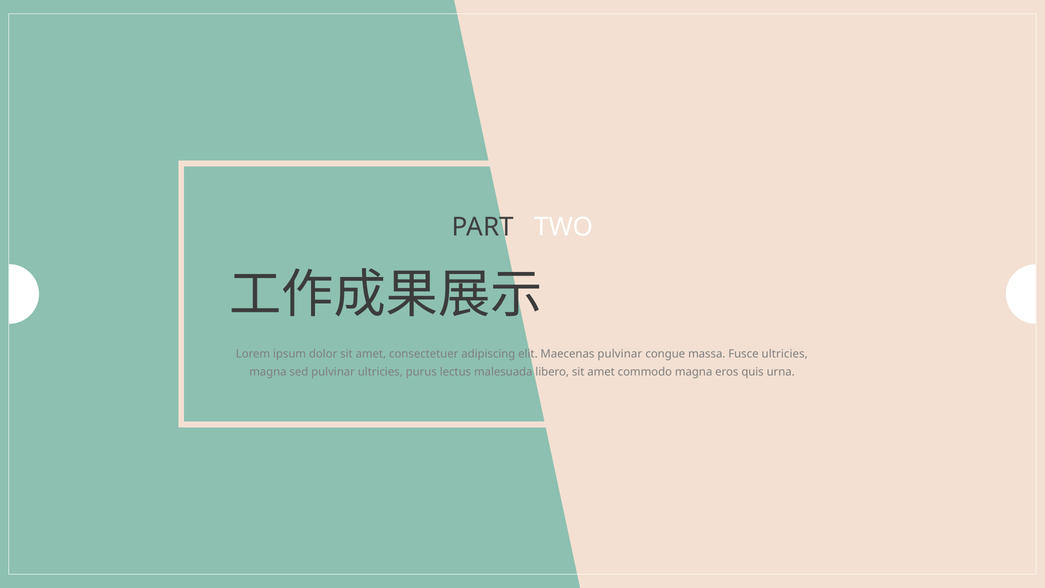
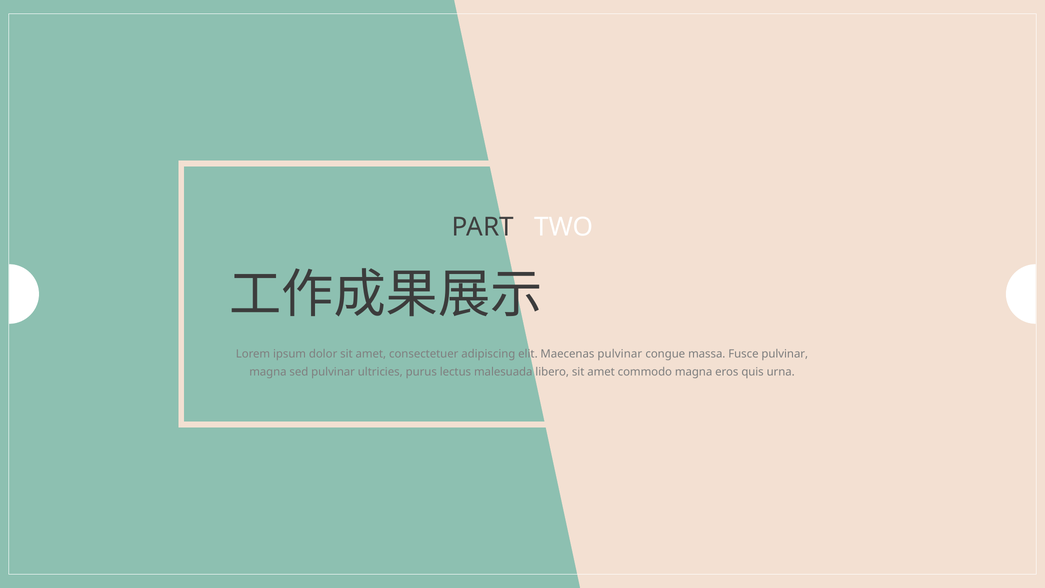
Fusce ultricies: ultricies -> pulvinar
